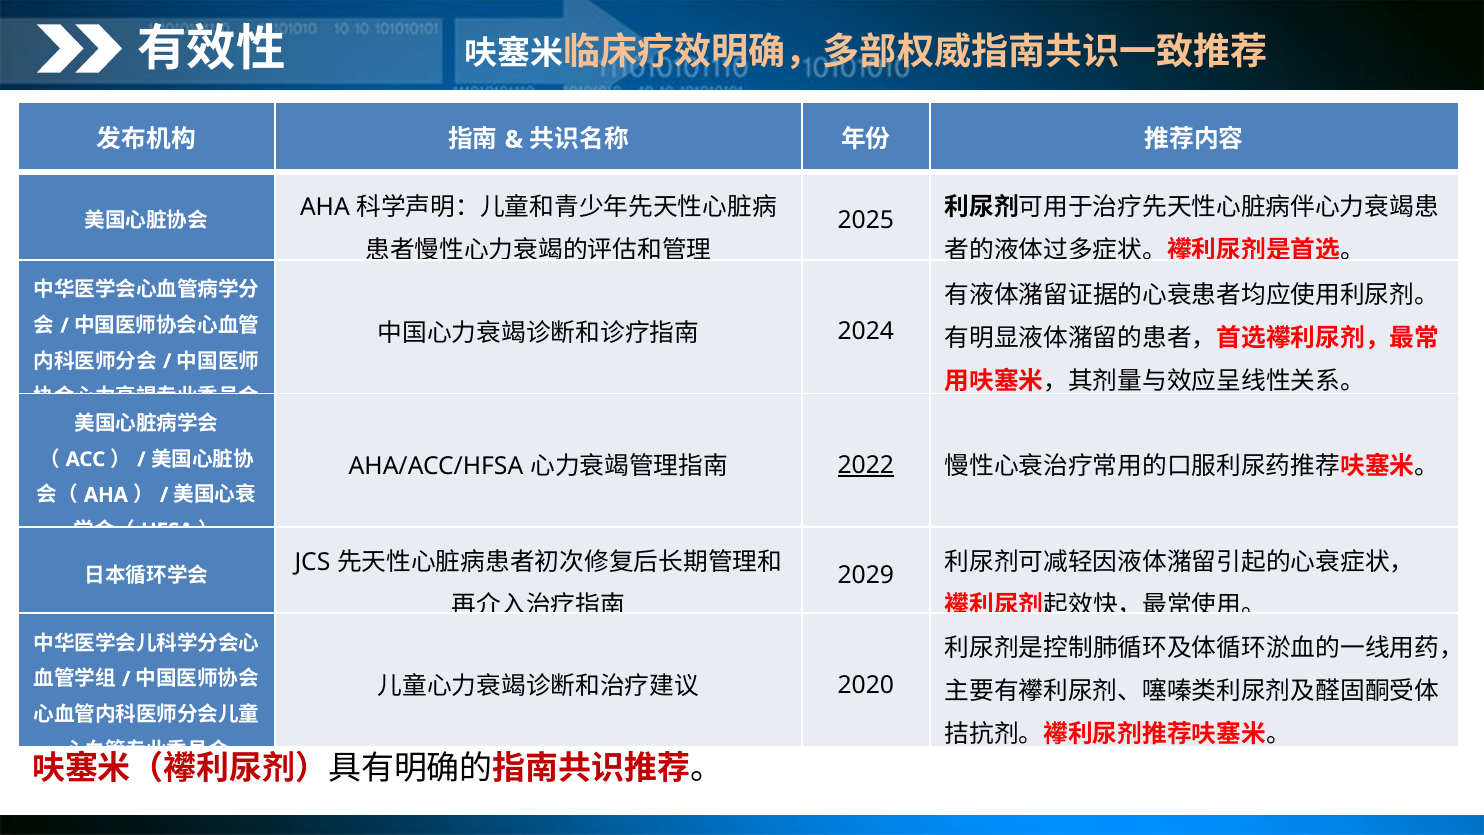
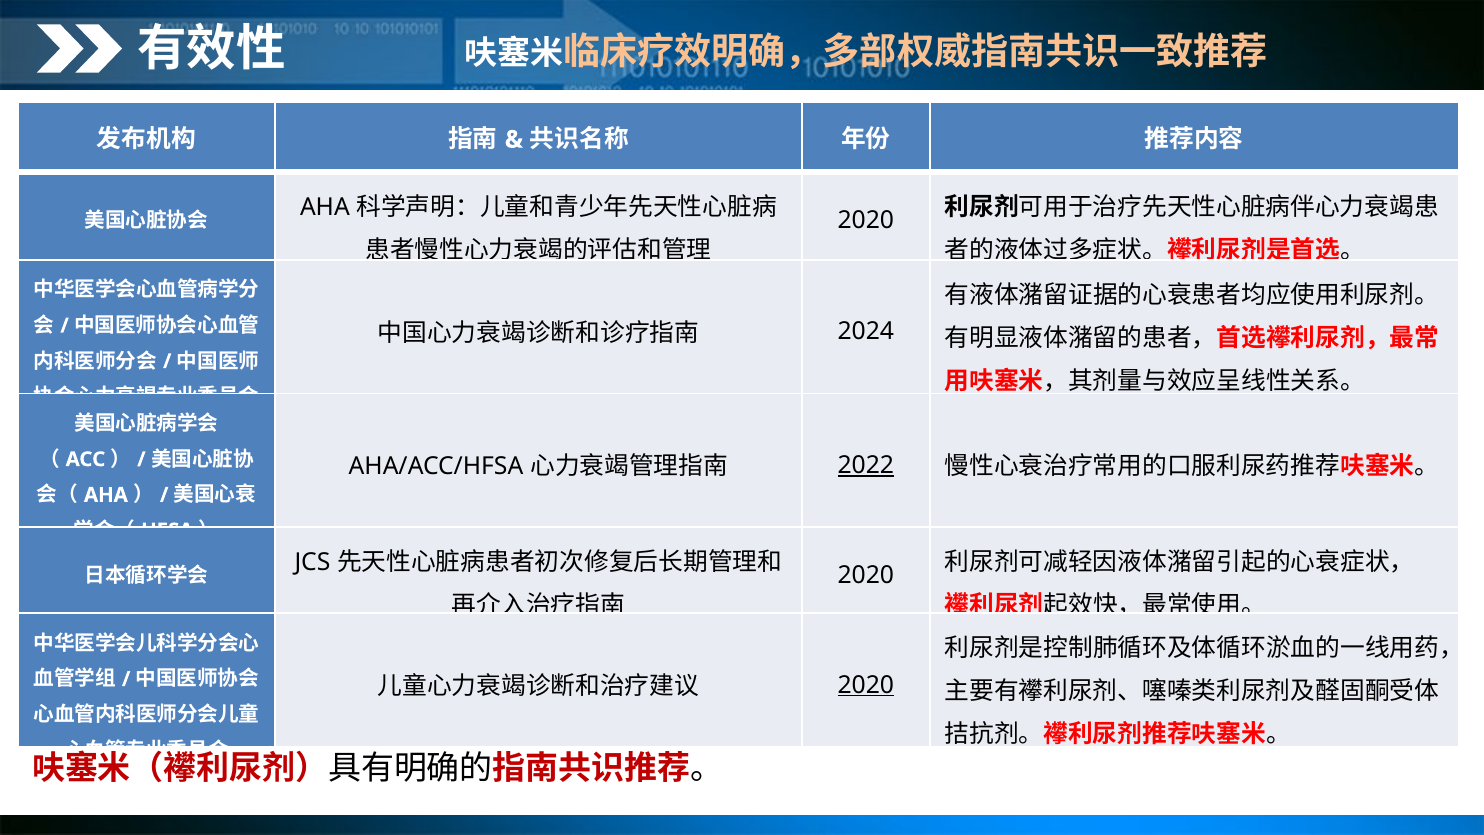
2025 at (866, 221): 2025 -> 2020
2029 at (866, 575): 2029 -> 2020
2020 at (866, 685) underline: none -> present
